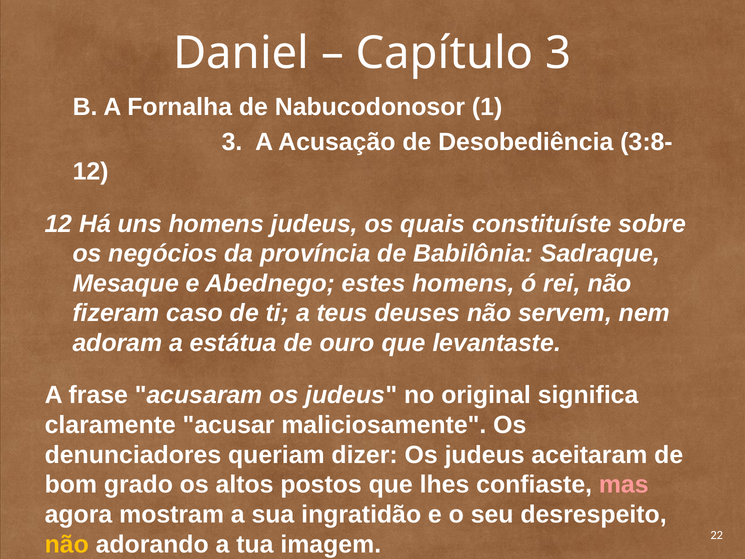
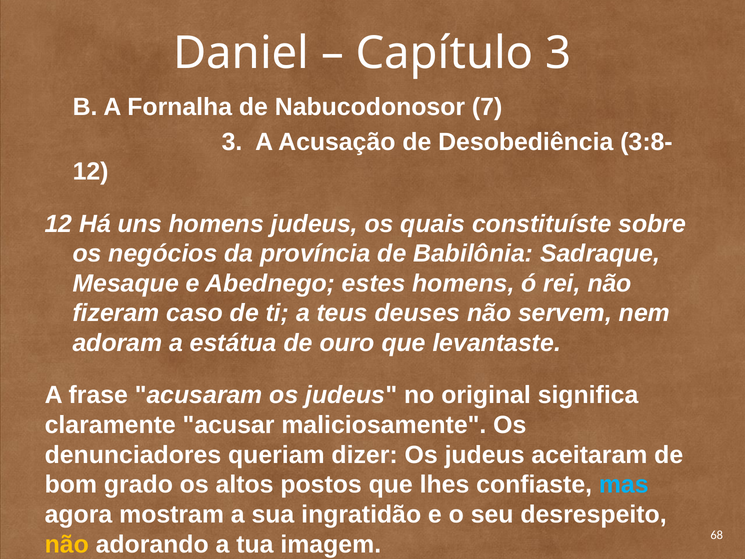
1: 1 -> 7
mas colour: pink -> light blue
22: 22 -> 68
